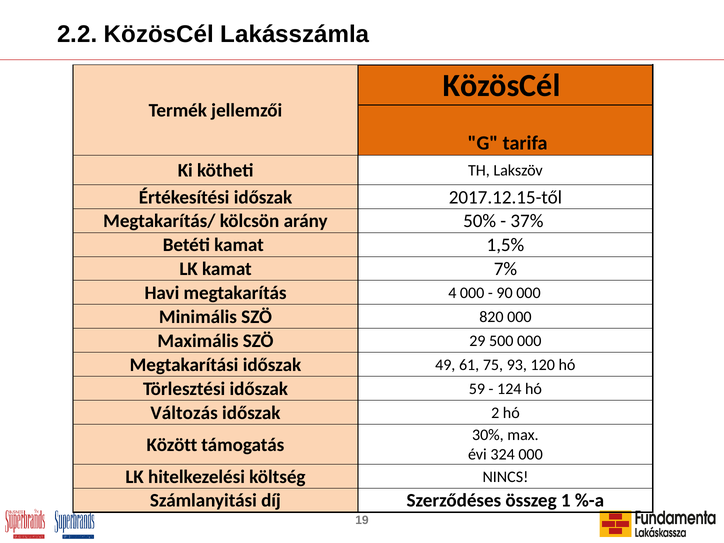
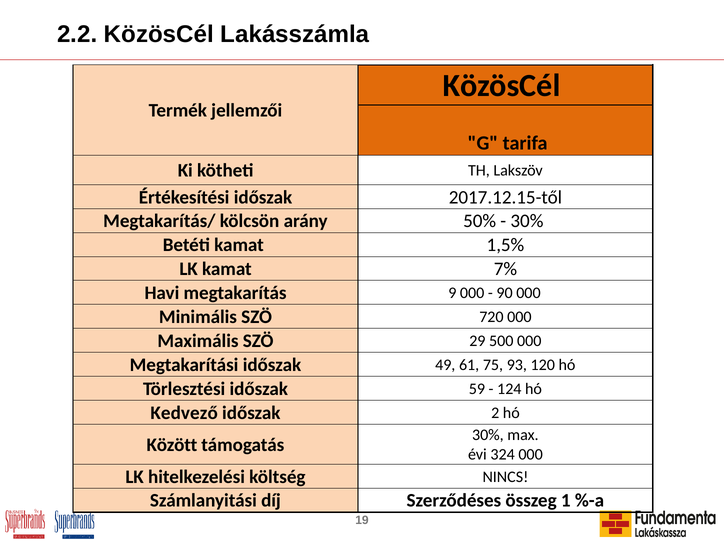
37% at (527, 221): 37% -> 30%
4: 4 -> 9
820: 820 -> 720
Változás: Változás -> Kedvező
